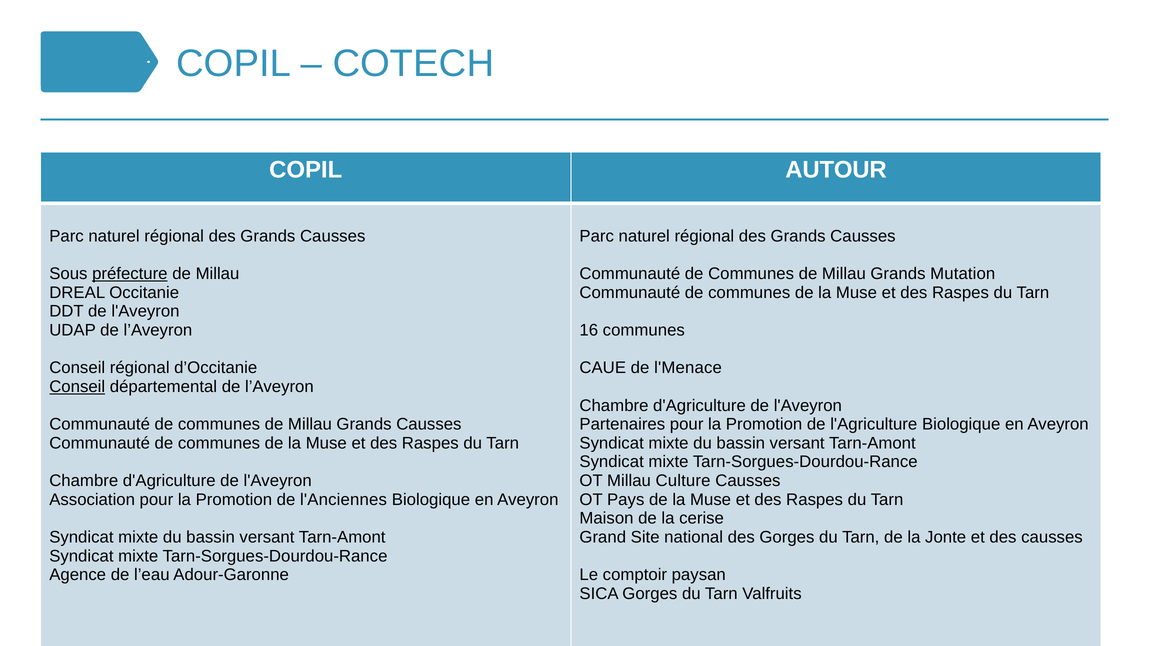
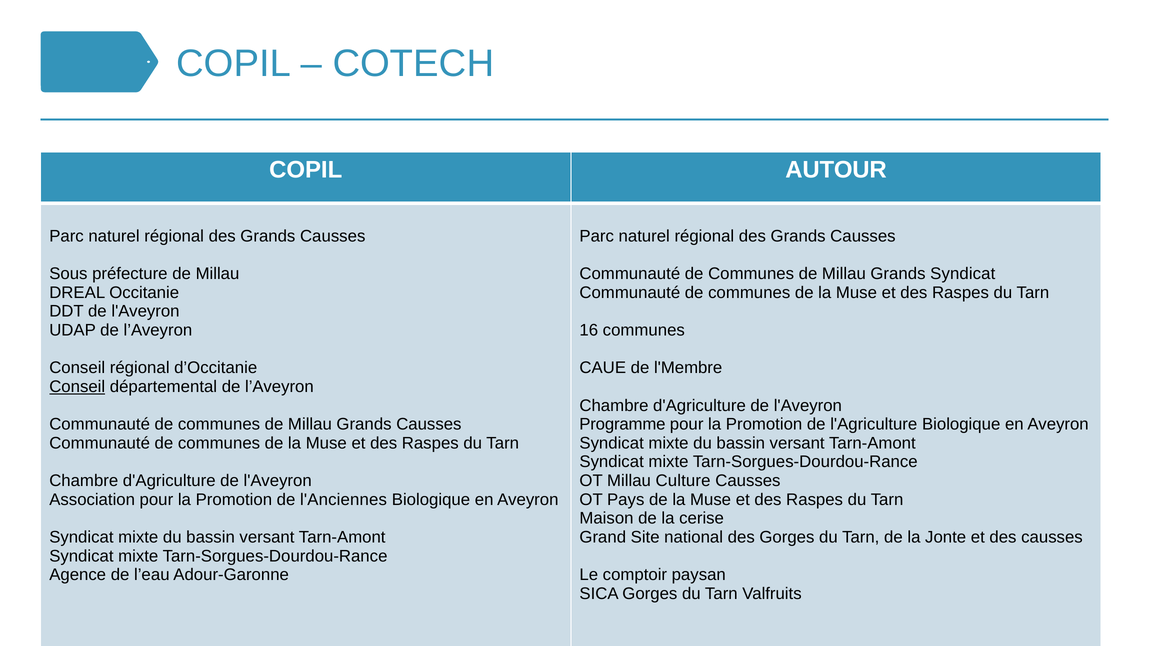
préfecture underline: present -> none
Grands Mutation: Mutation -> Syndicat
l'Menace: l'Menace -> l'Membre
Partenaires: Partenaires -> Programme
